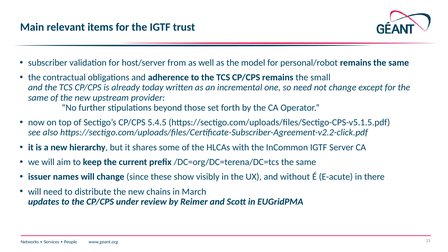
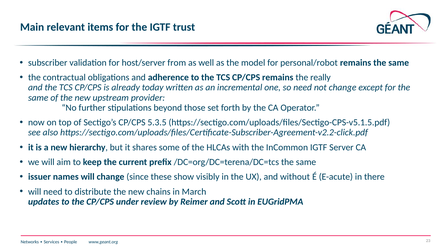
small: small -> really
5.4.5: 5.4.5 -> 5.3.5
